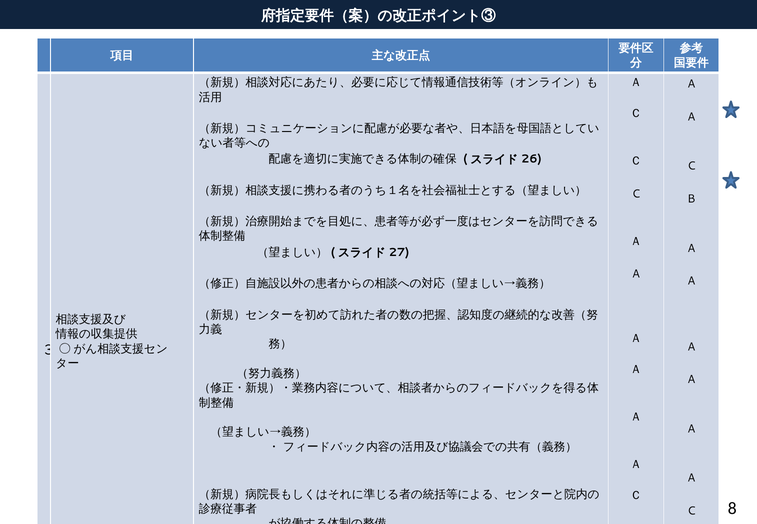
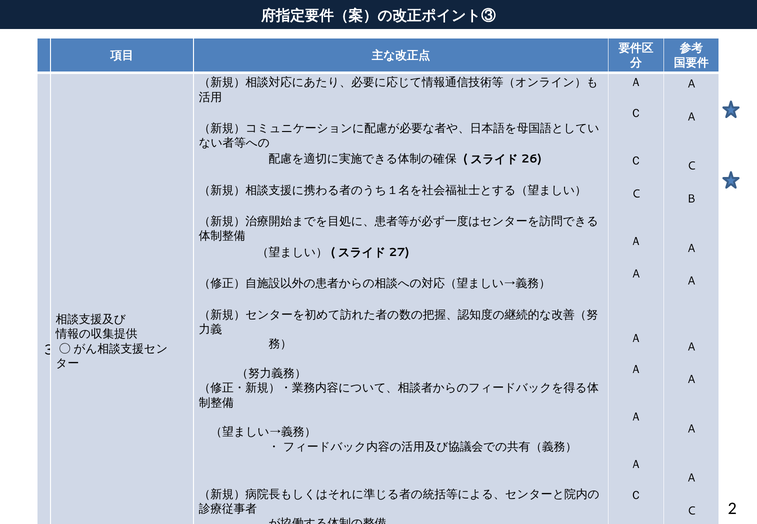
8: 8 -> 2
